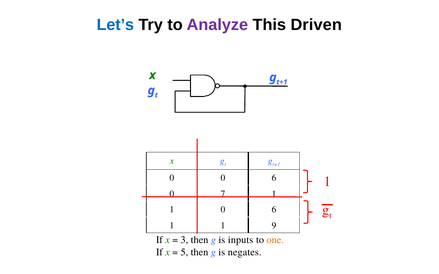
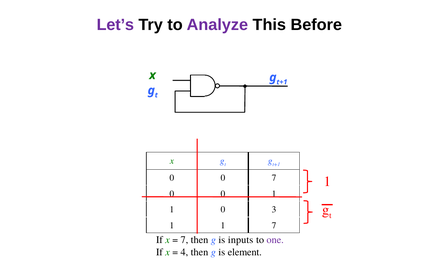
Let’s colour: blue -> purple
Driven: Driven -> Before
0 0 6: 6 -> 7
7 at (223, 194): 7 -> 0
1 0 6: 6 -> 3
1 9: 9 -> 7
3 at (184, 240): 3 -> 7
one colour: orange -> purple
5: 5 -> 4
negates: negates -> element
